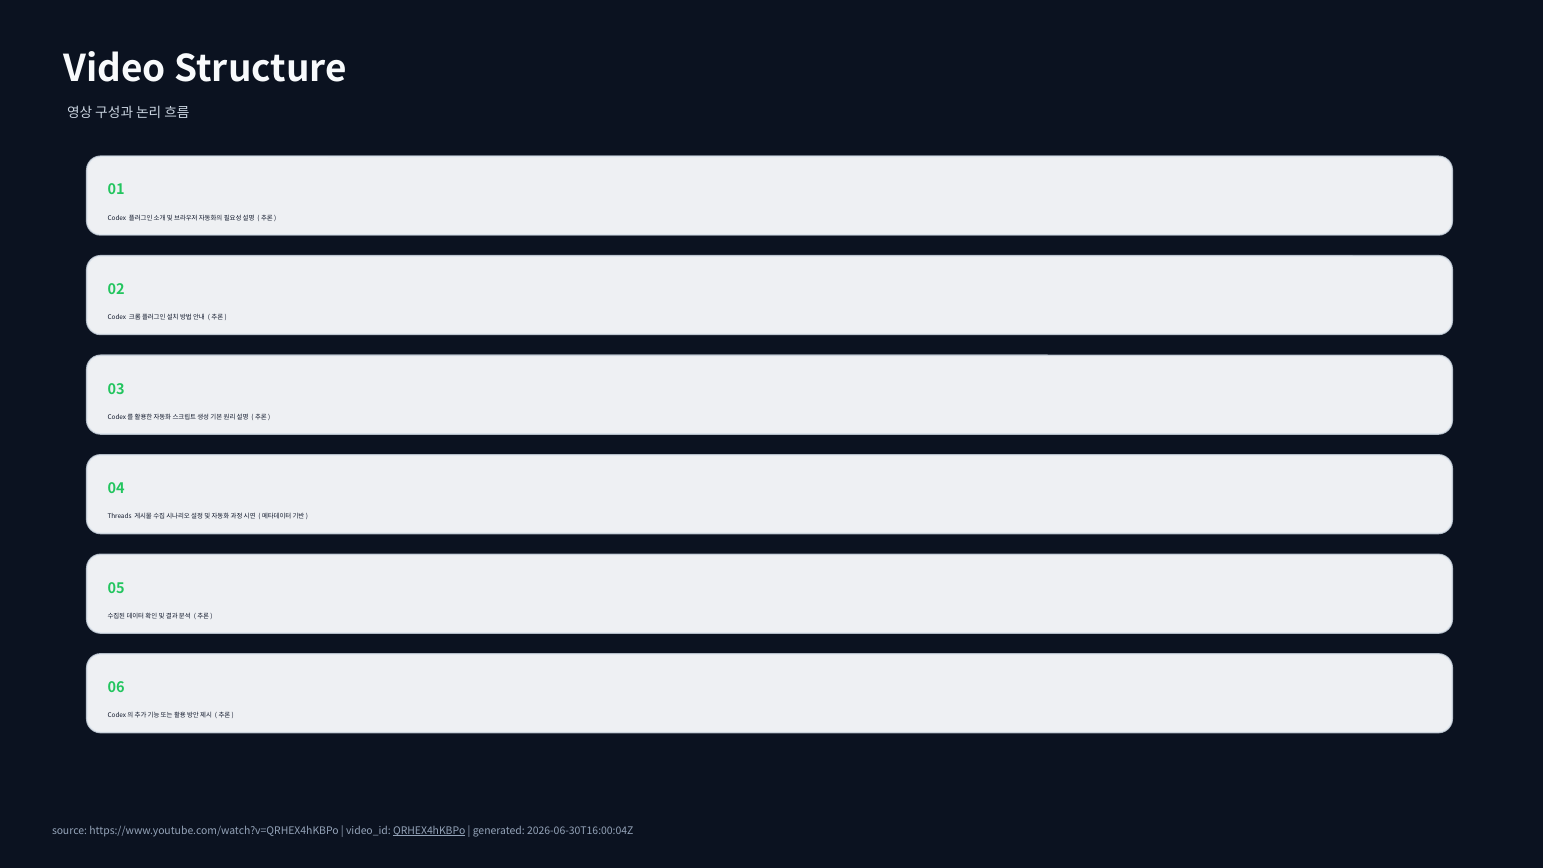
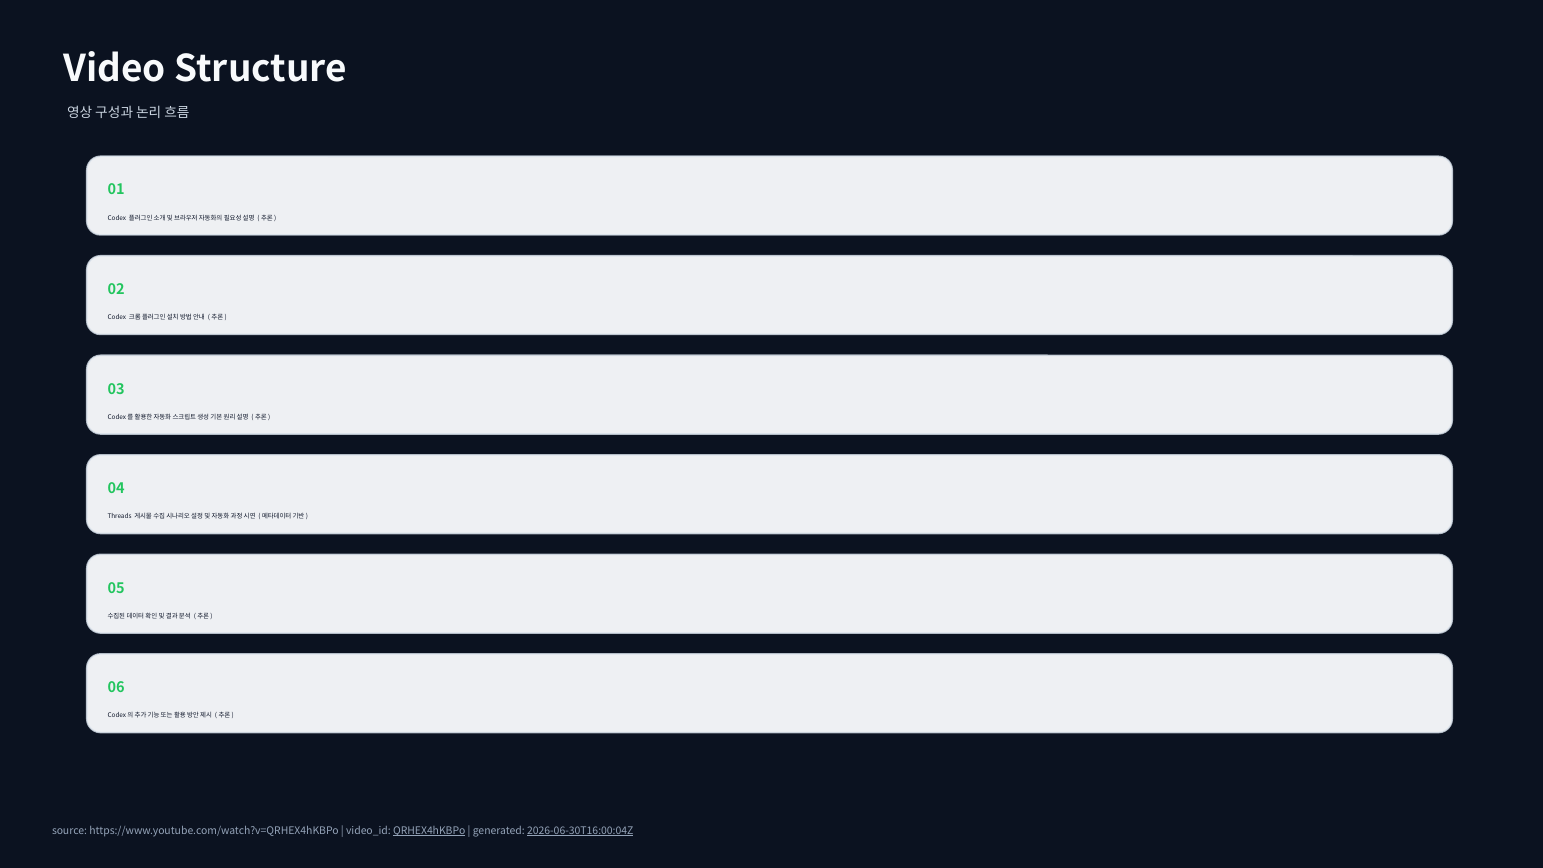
2026-06-30T16:00:04Z underline: none -> present
